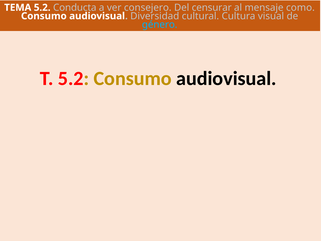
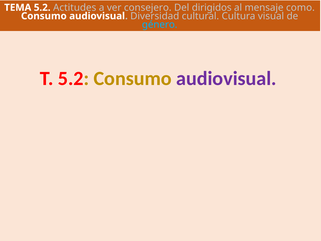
Conducta: Conducta -> Actitudes
censurar: censurar -> dirigidos
audiovisual at (226, 78) colour: black -> purple
